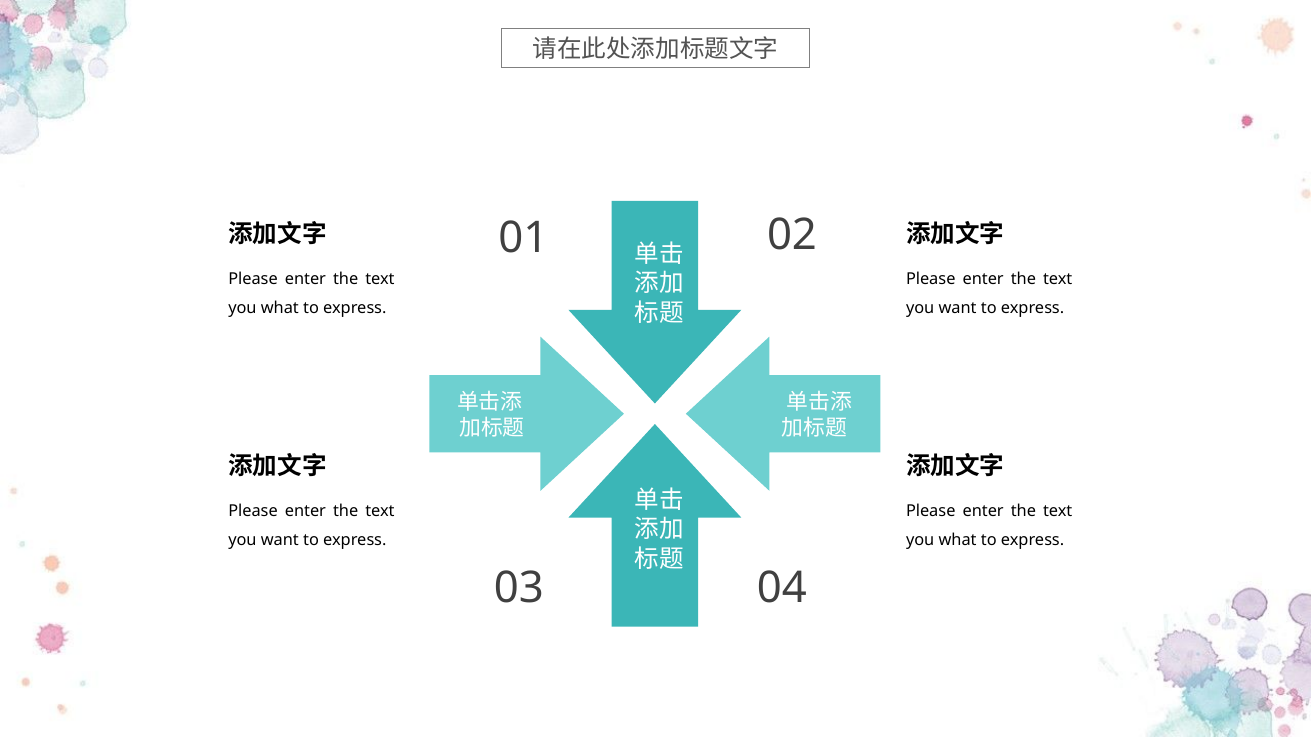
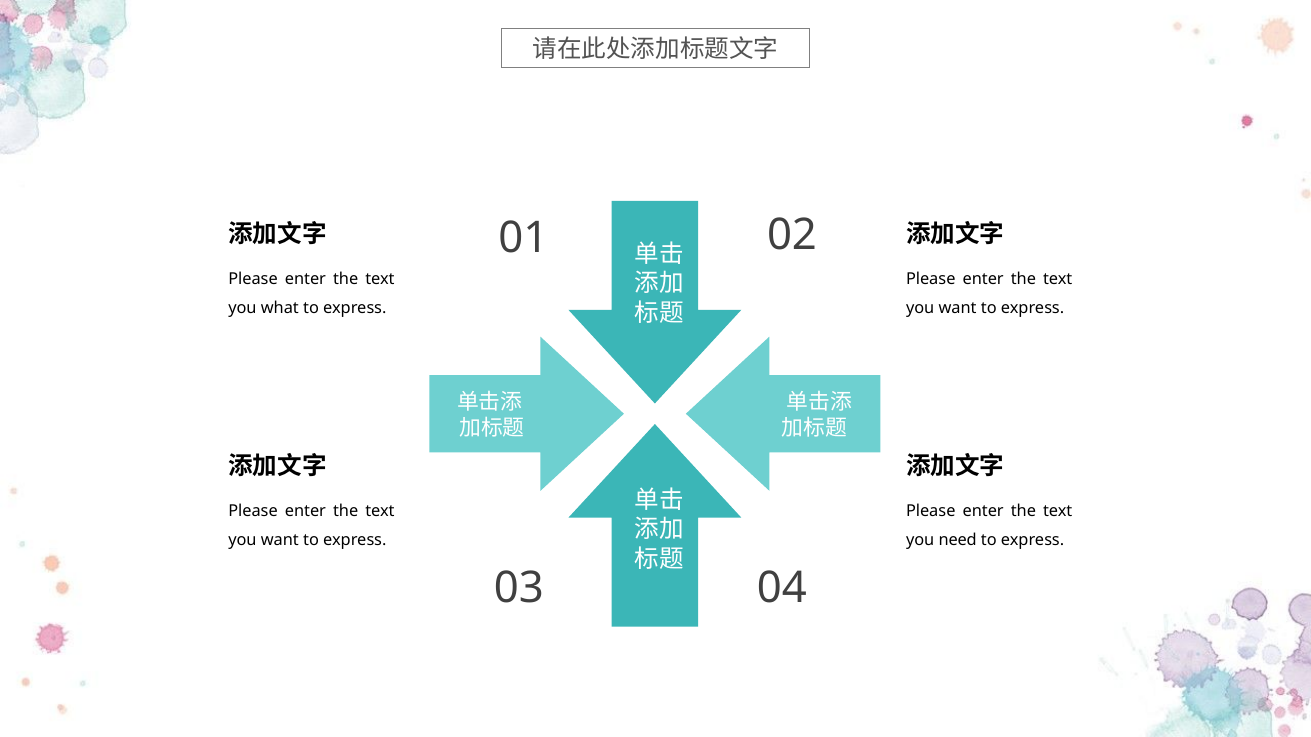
what at (958, 541): what -> need
